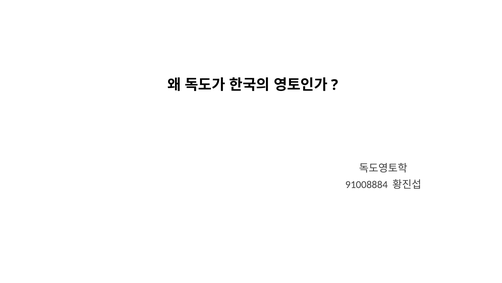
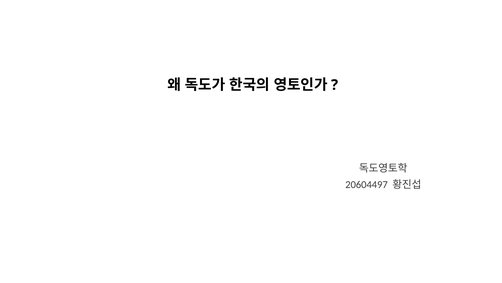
91008884: 91008884 -> 20604497
